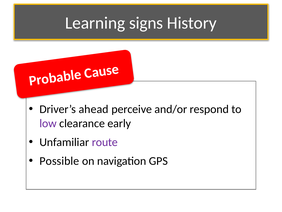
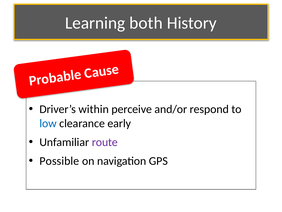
signs: signs -> both
ahead: ahead -> within
low colour: purple -> blue
